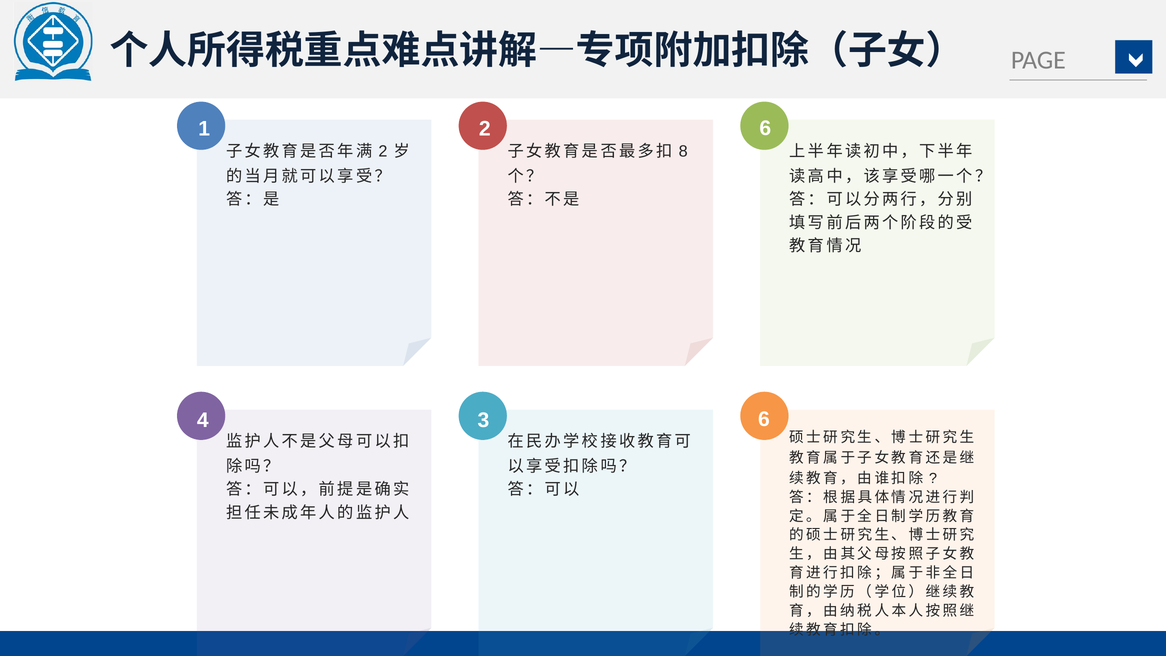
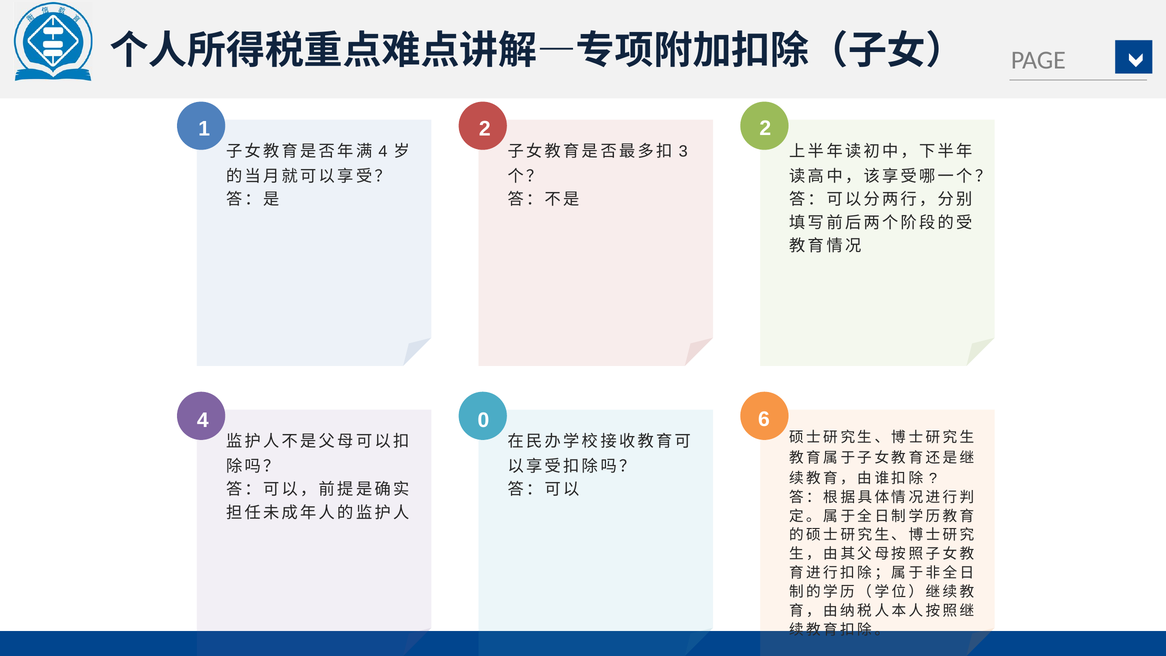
2 6: 6 -> 2
2 at (383, 151): 2 -> 4
8: 8 -> 3
3: 3 -> 0
